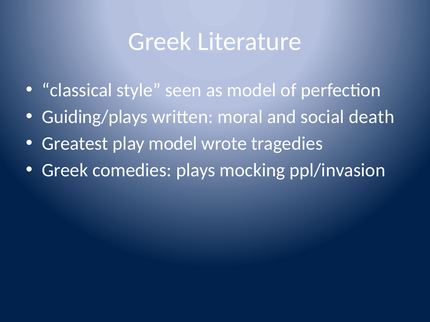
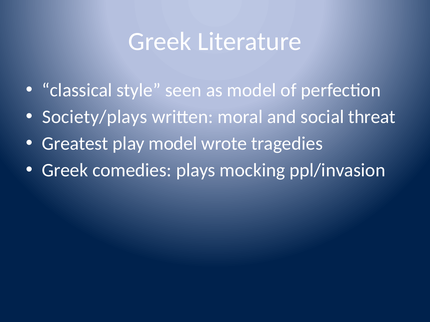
Guiding/plays: Guiding/plays -> Society/plays
death: death -> threat
